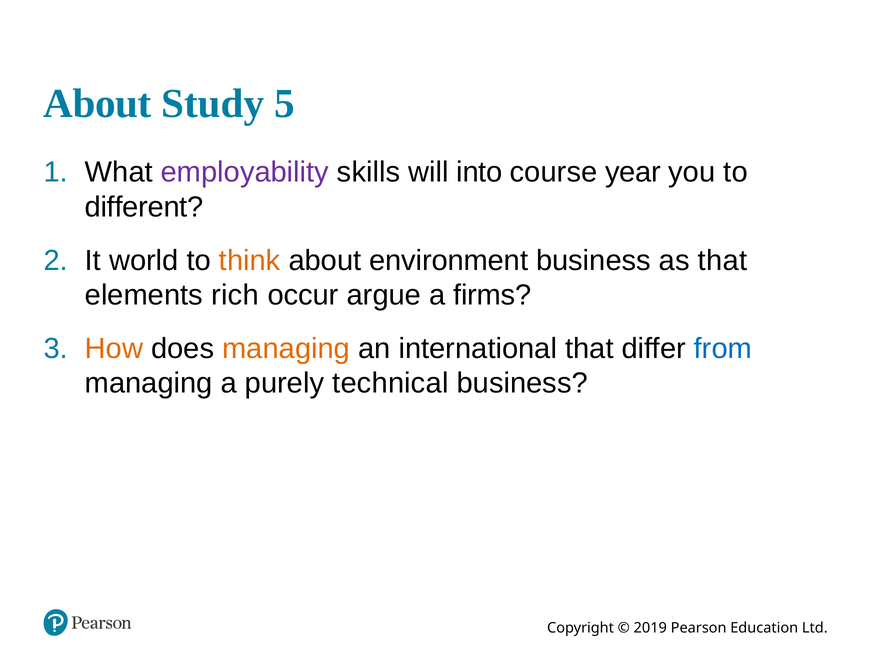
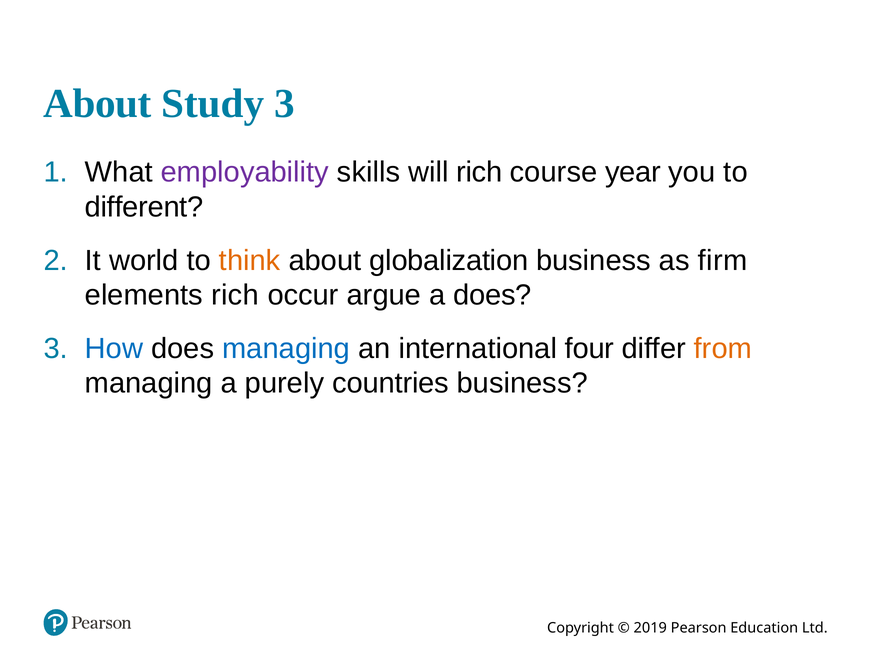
Study 5: 5 -> 3
will into: into -> rich
environment: environment -> globalization
as that: that -> firm
a firms: firms -> does
How colour: orange -> blue
managing at (286, 348) colour: orange -> blue
international that: that -> four
from colour: blue -> orange
technical: technical -> countries
